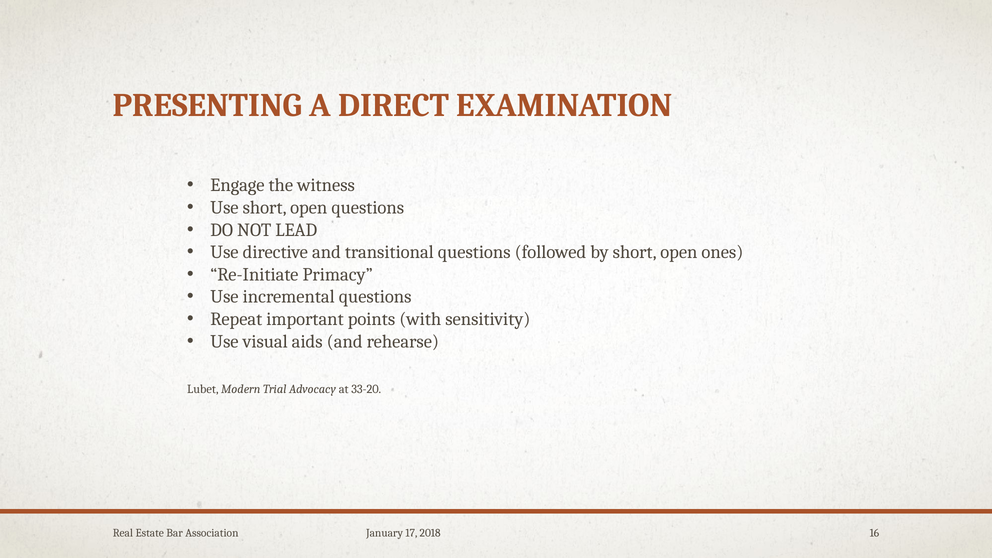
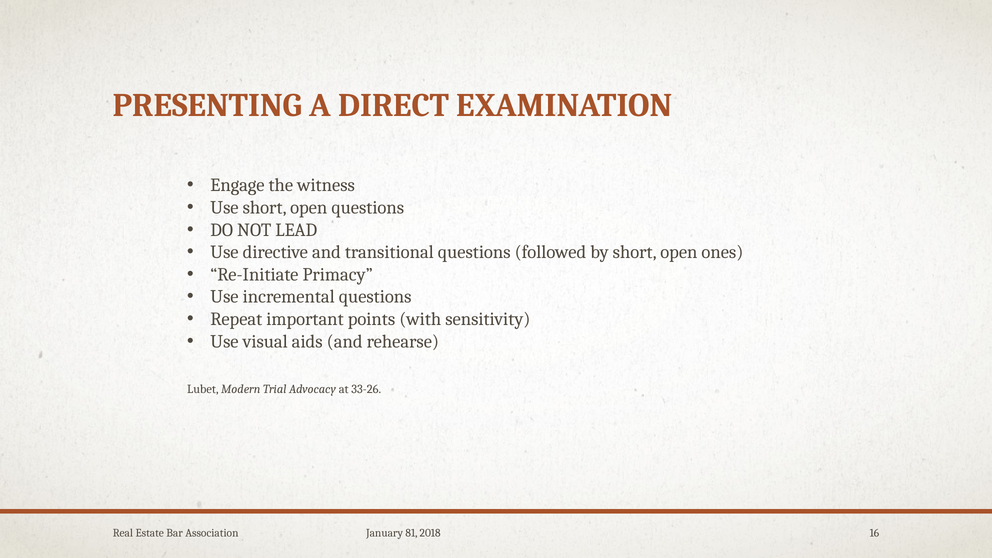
33-20: 33-20 -> 33-26
17: 17 -> 81
